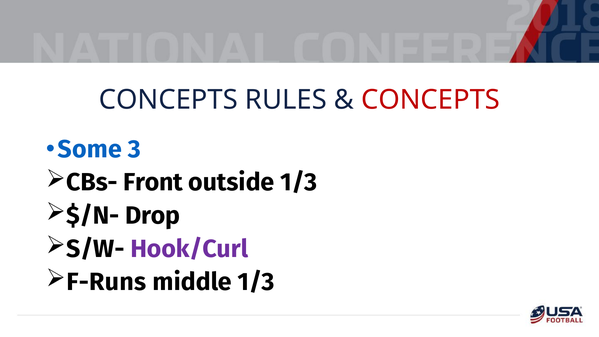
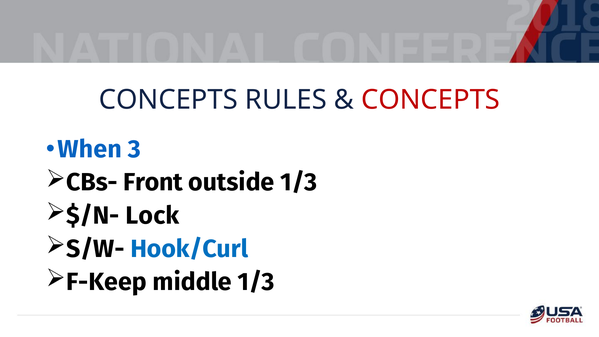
Some: Some -> When
Drop: Drop -> Lock
Hook/Curl colour: purple -> blue
F-Runs: F-Runs -> F-Keep
